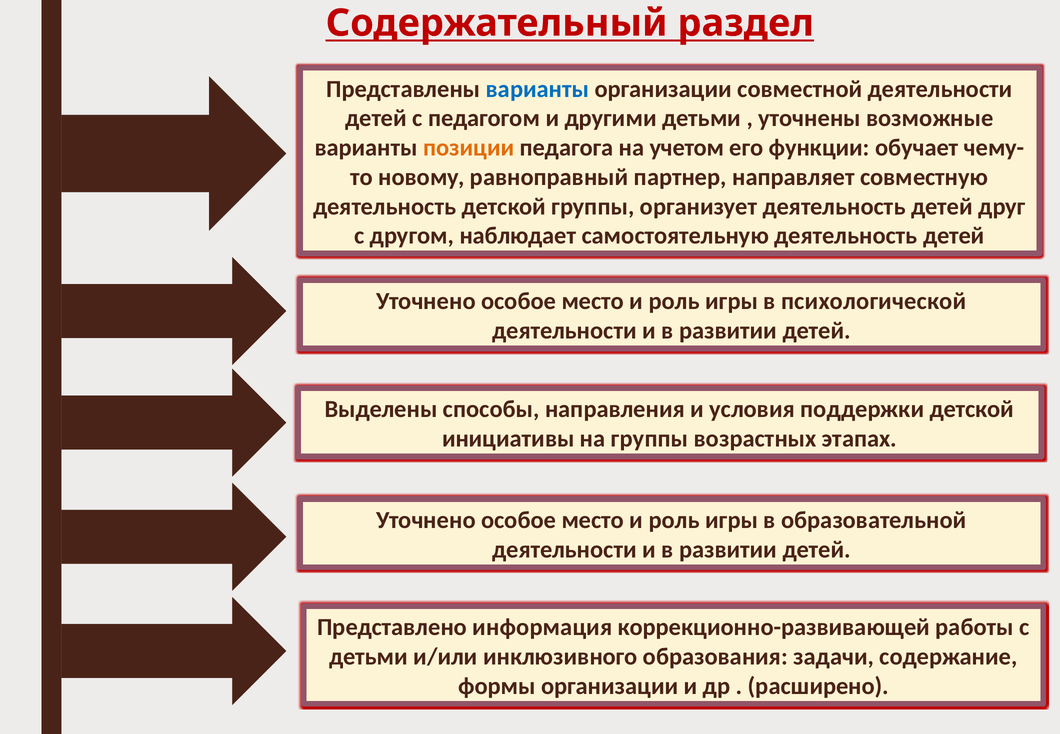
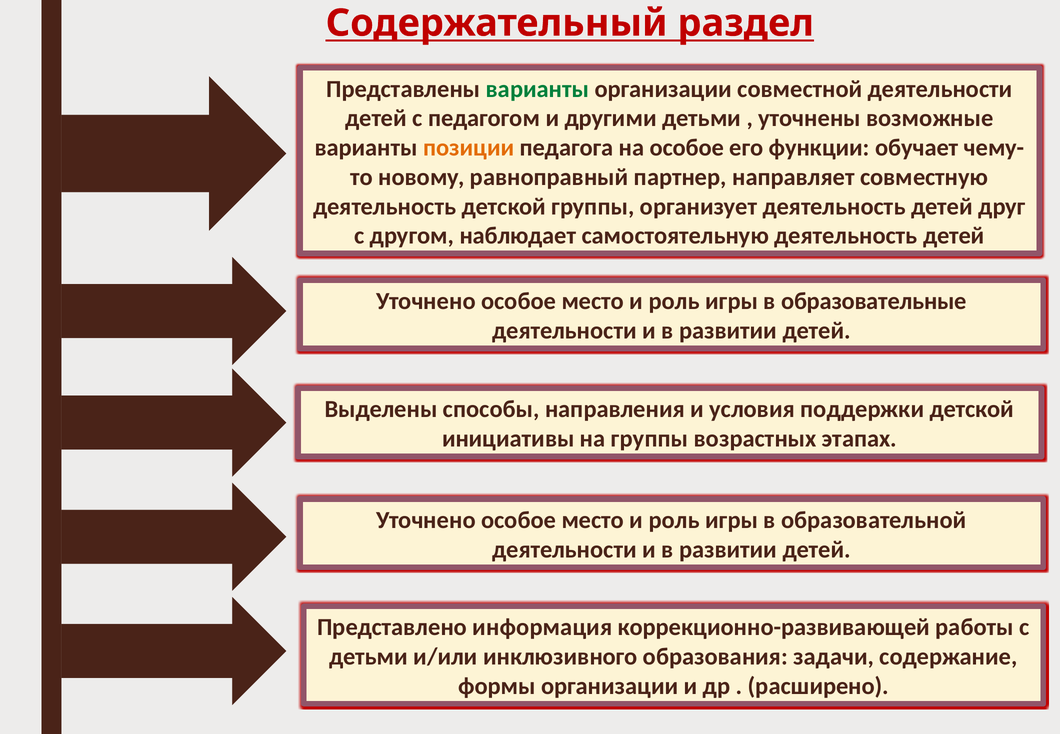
варианты at (537, 89) colour: blue -> green
на учетом: учетом -> особое
психологической: психологической -> образовательные
